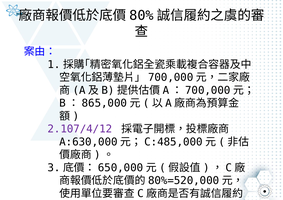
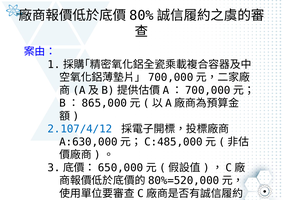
2.107/4/12 colour: purple -> blue
